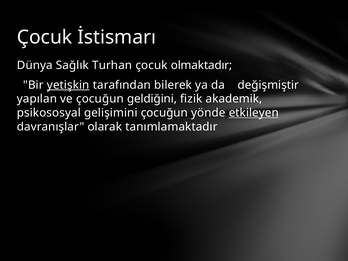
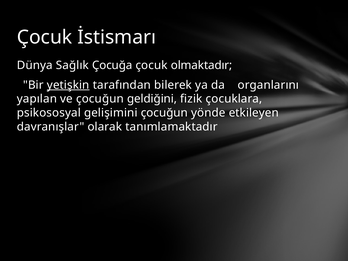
Turhan: Turhan -> Çocuğa
değişmiştir: değişmiştir -> organlarını
akademik: akademik -> çocuklara
etkileyen underline: present -> none
